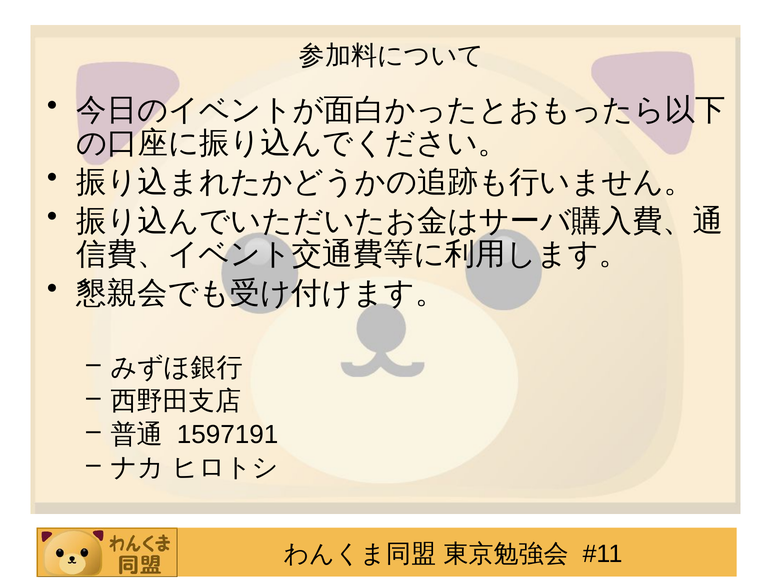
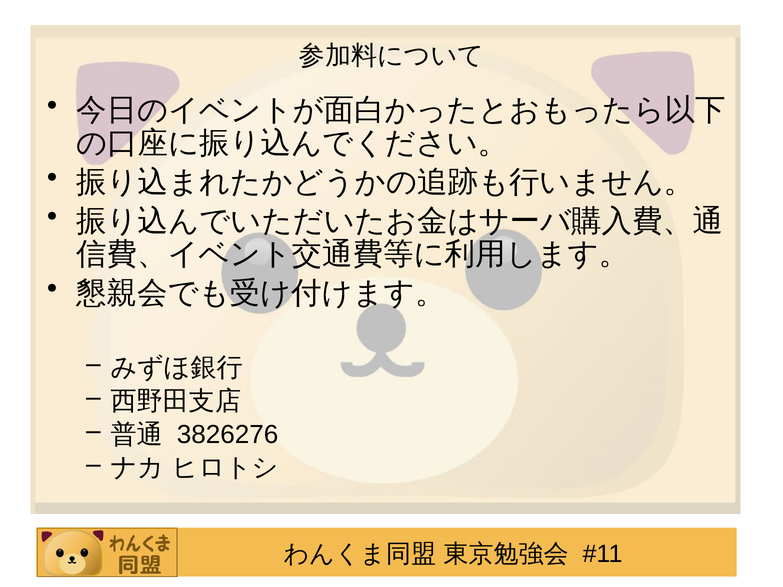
1597191: 1597191 -> 3826276
